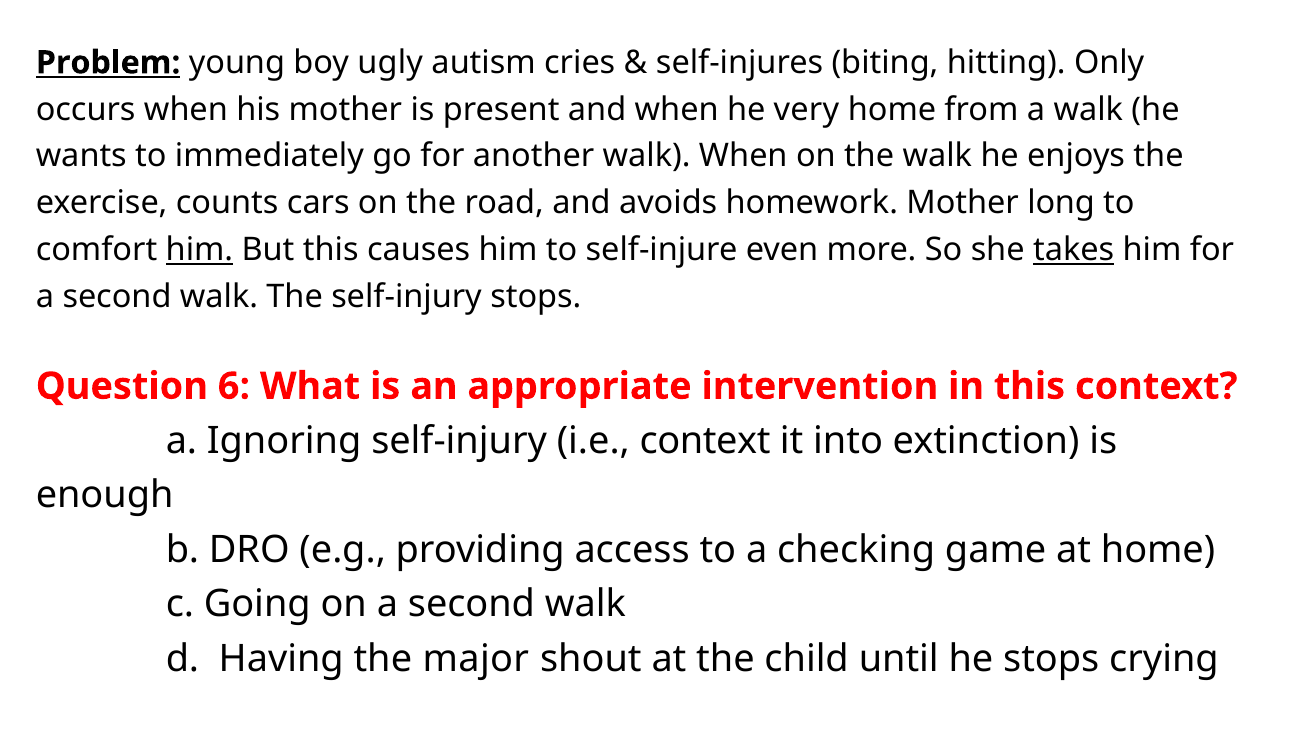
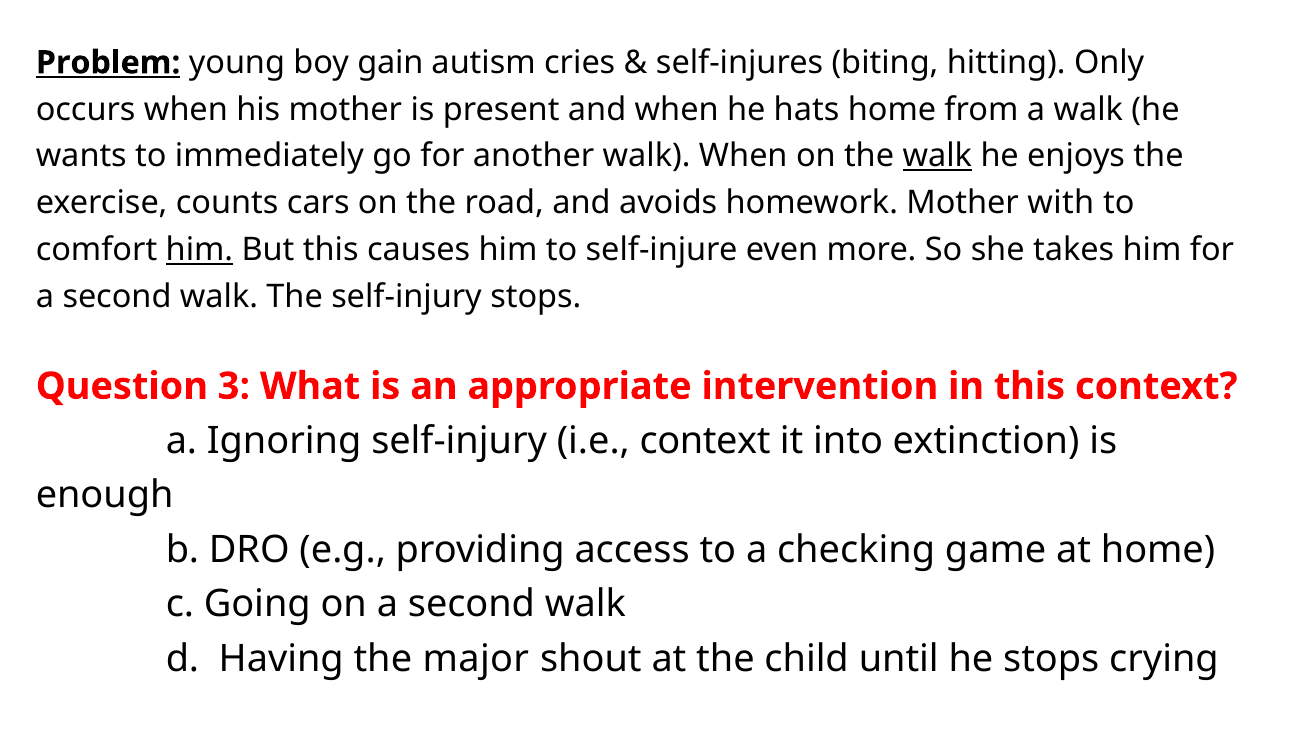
ugly: ugly -> gain
very: very -> hats
walk at (937, 156) underline: none -> present
long: long -> with
takes underline: present -> none
6: 6 -> 3
